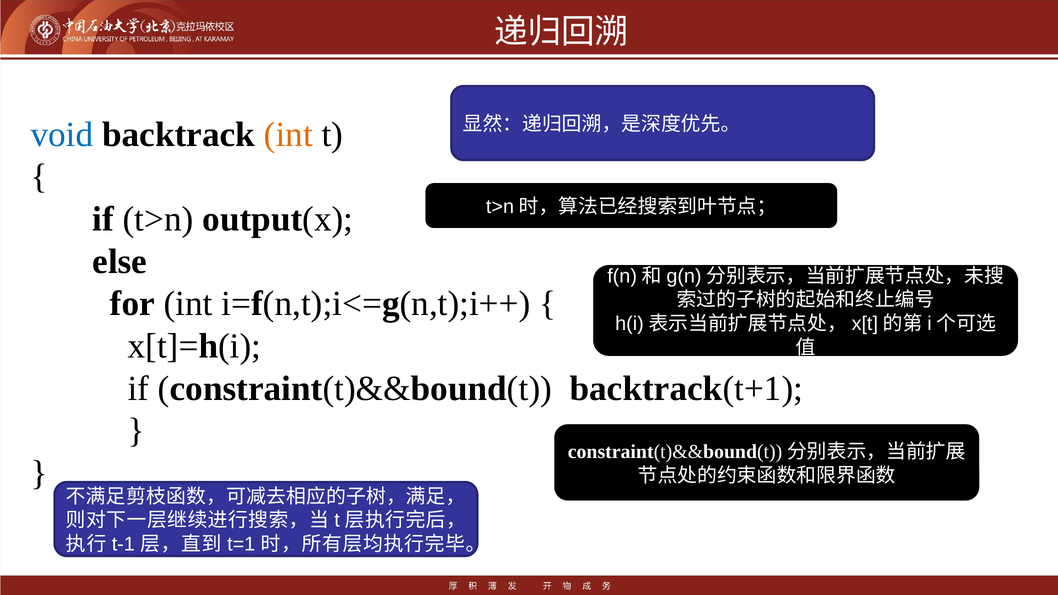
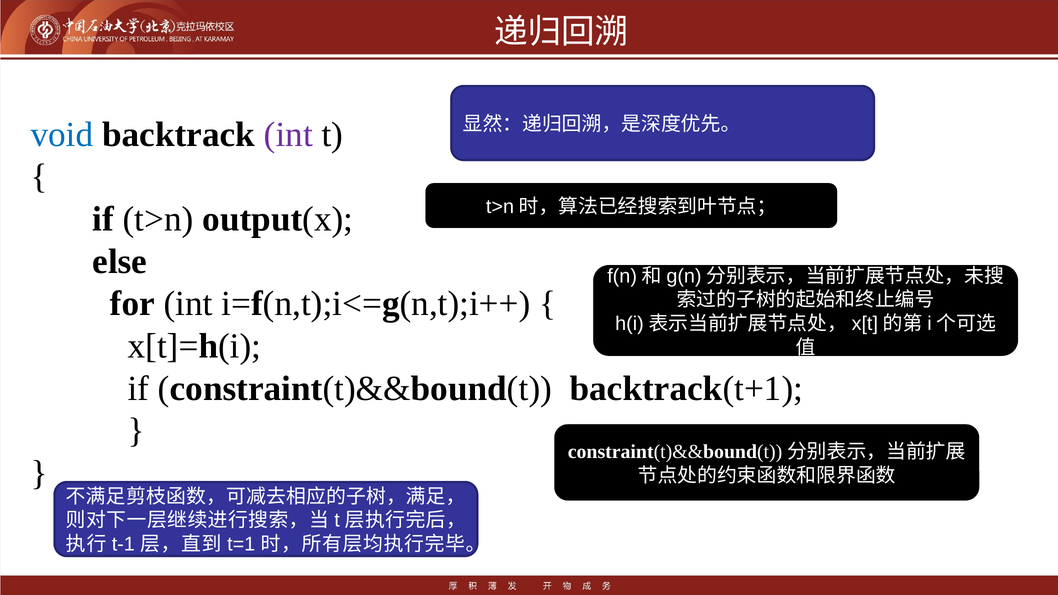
int at (288, 135) colour: orange -> purple
